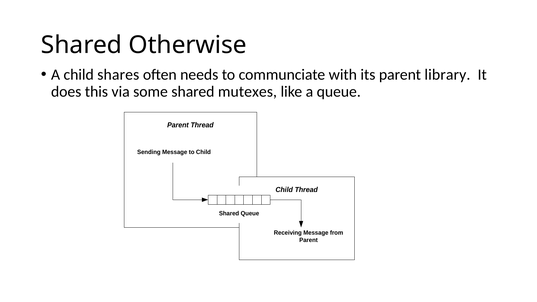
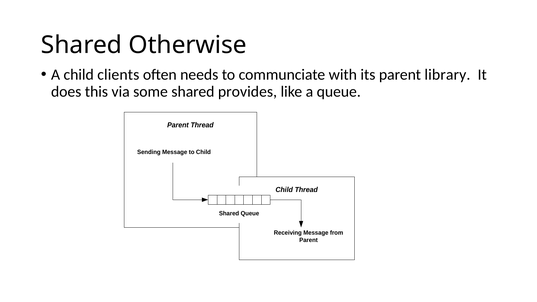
shares: shares -> clients
mutexes: mutexes -> provides
